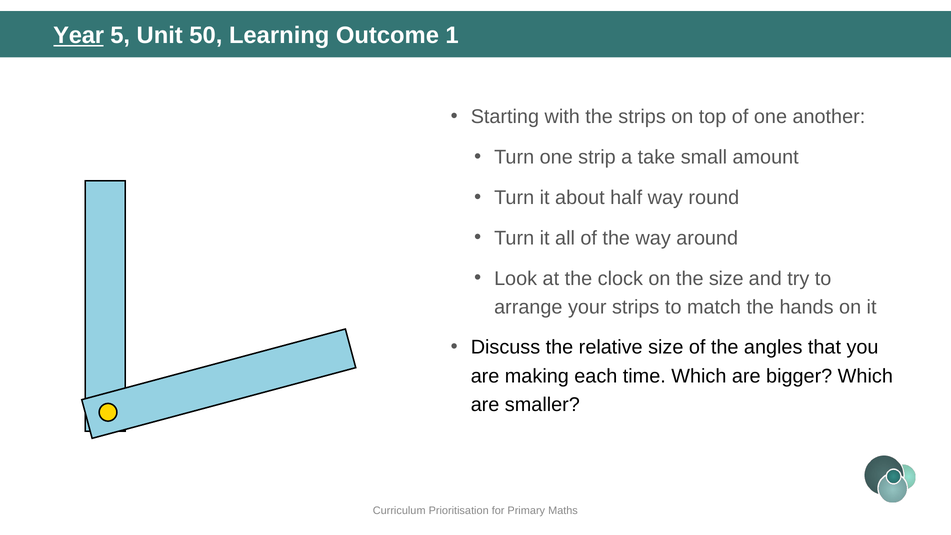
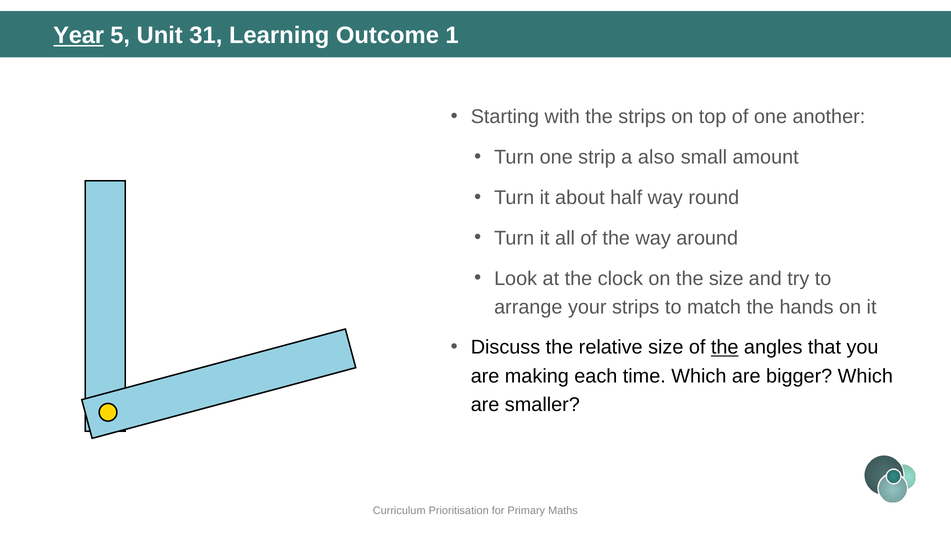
50: 50 -> 31
take: take -> also
the at (725, 347) underline: none -> present
